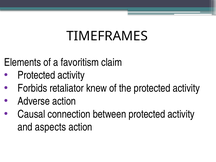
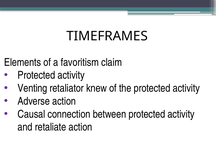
Forbids: Forbids -> Venting
aspects: aspects -> retaliate
